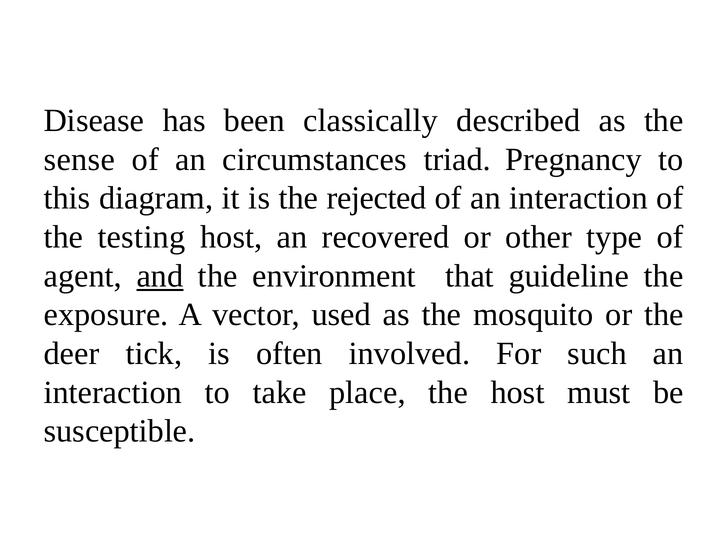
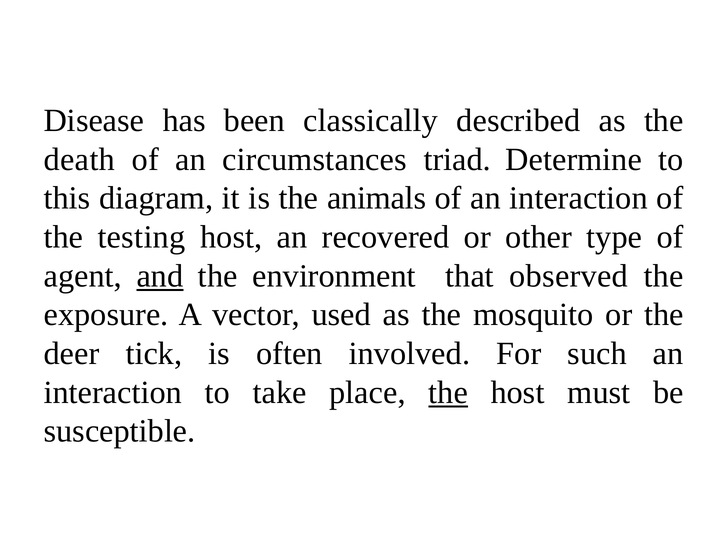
sense: sense -> death
Pregnancy: Pregnancy -> Determine
rejected: rejected -> animals
guideline: guideline -> observed
the at (448, 392) underline: none -> present
